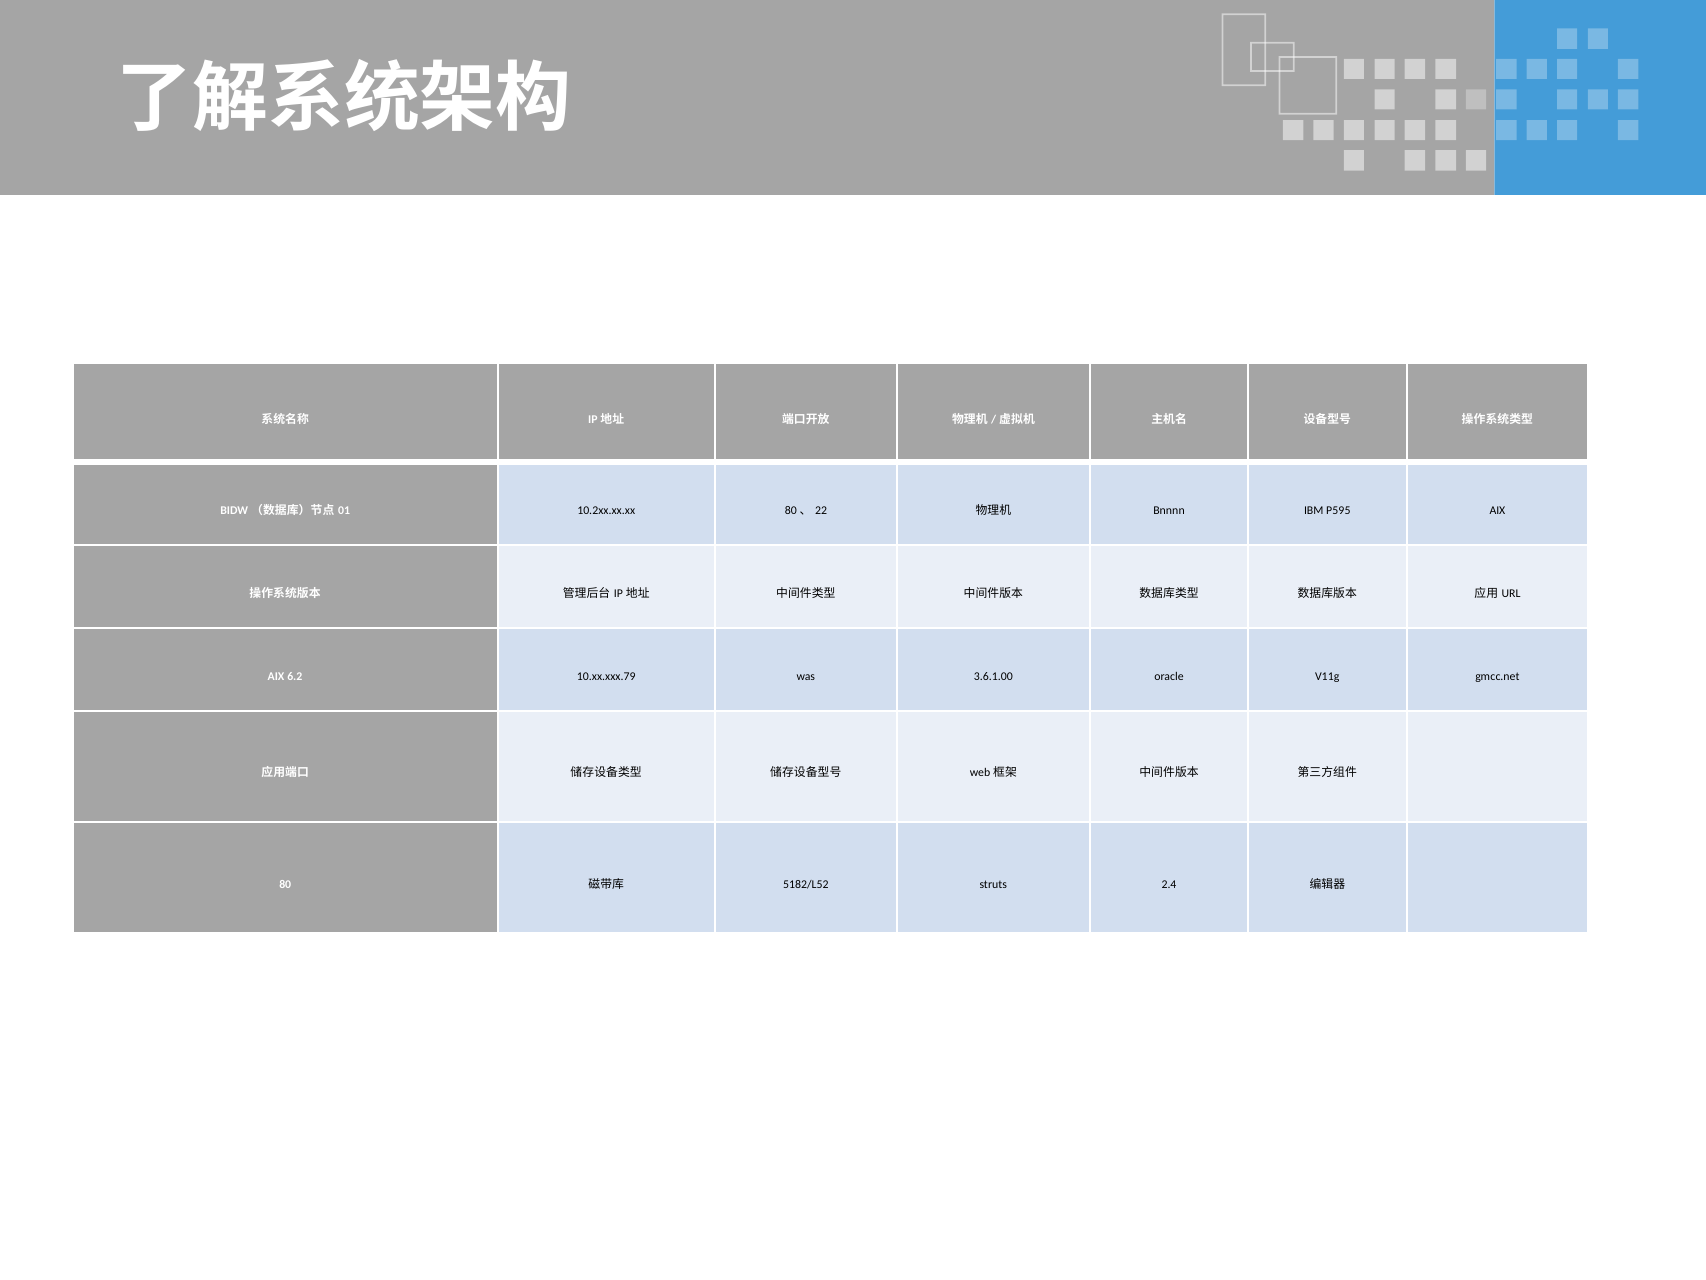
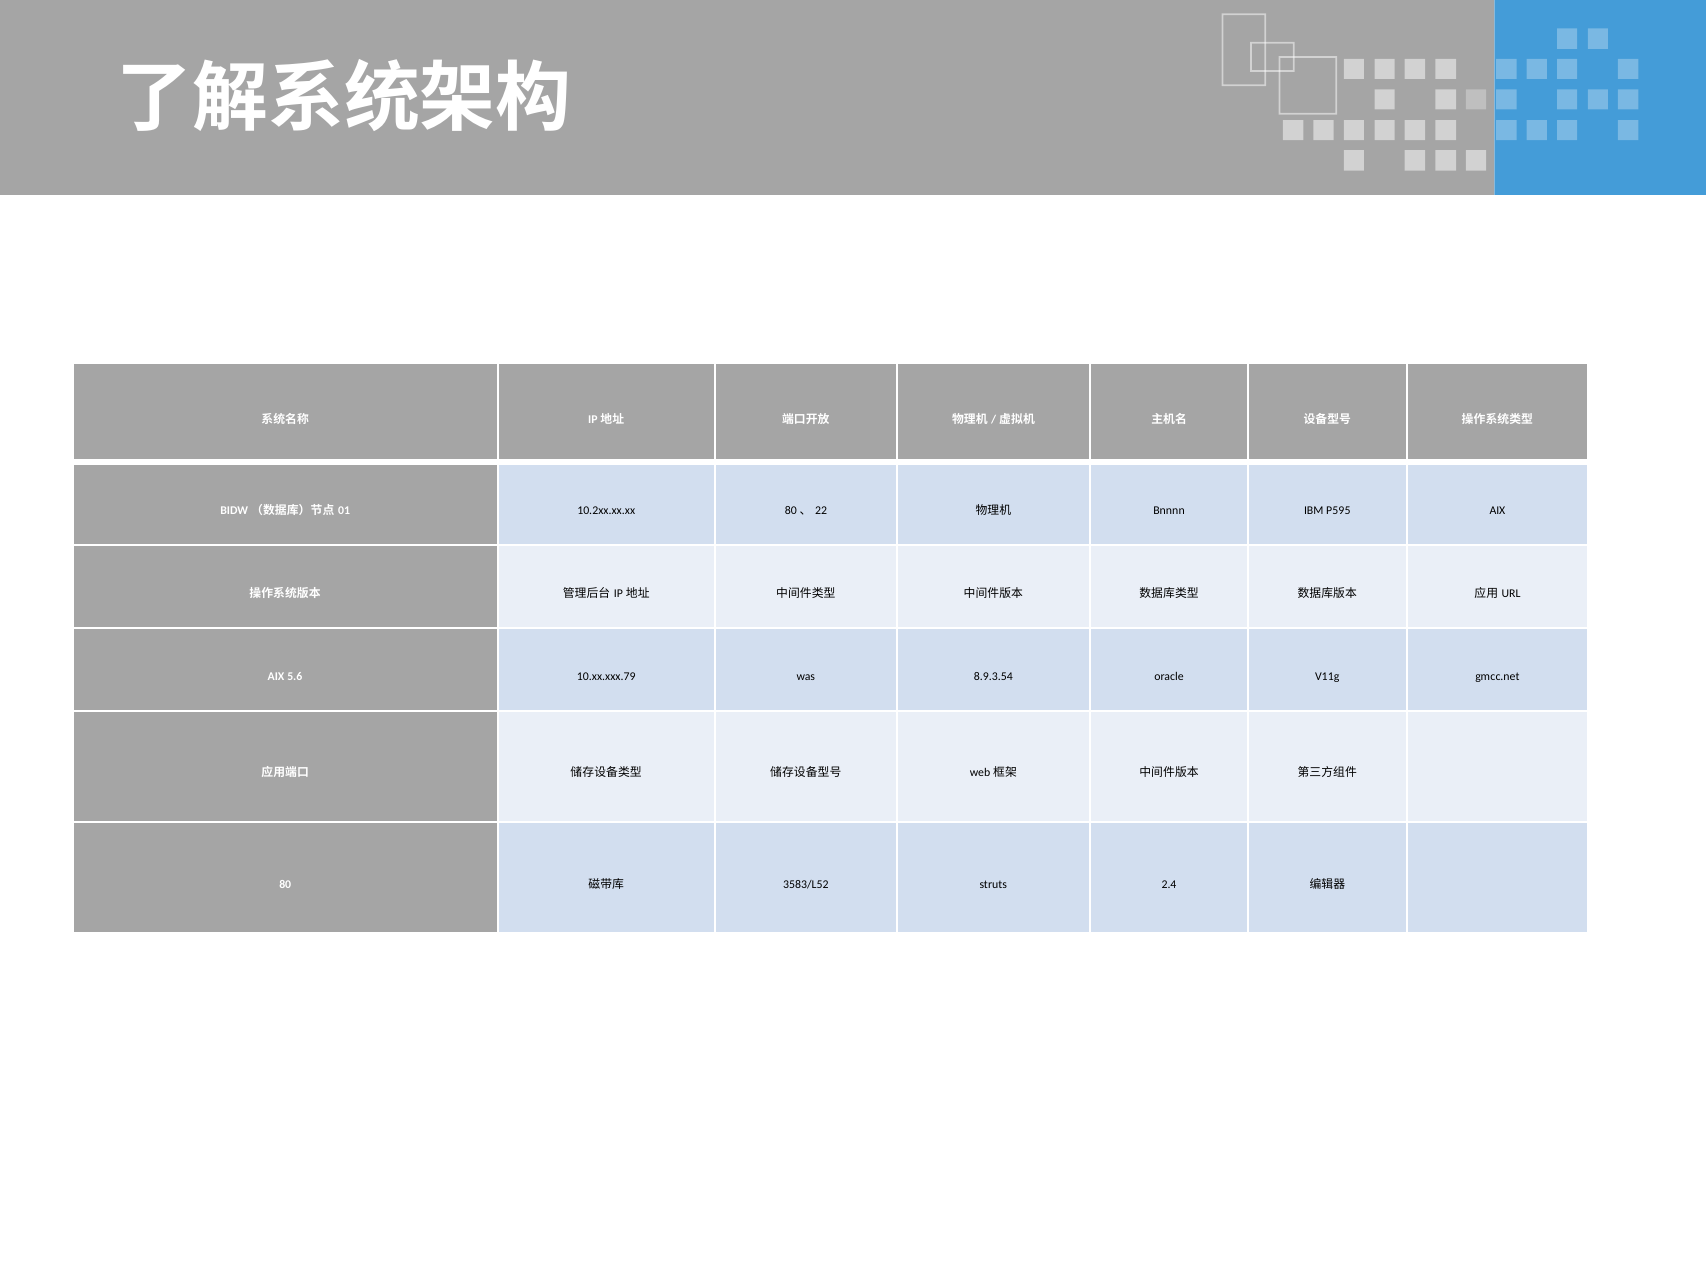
6.2: 6.2 -> 5.6
3.6.1.00: 3.6.1.00 -> 8.9.3.54
5182/L52: 5182/L52 -> 3583/L52
